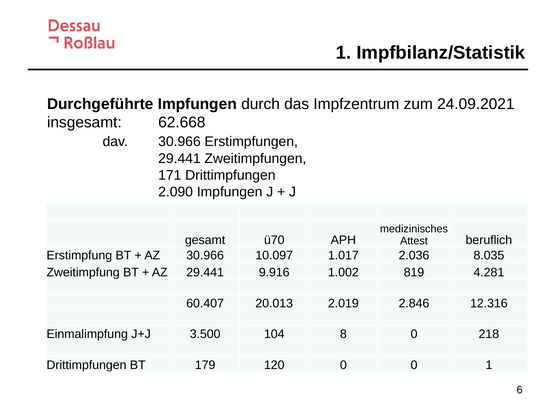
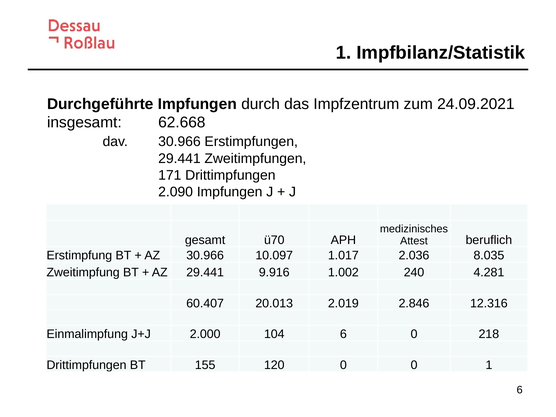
819: 819 -> 240
3.500: 3.500 -> 2.000
104 8: 8 -> 6
179: 179 -> 155
